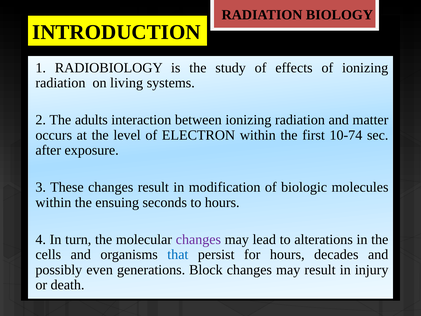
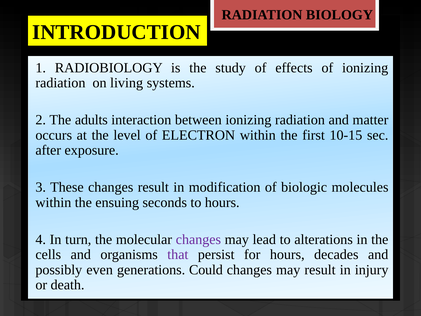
10-74: 10-74 -> 10-15
that colour: blue -> purple
Block: Block -> Could
